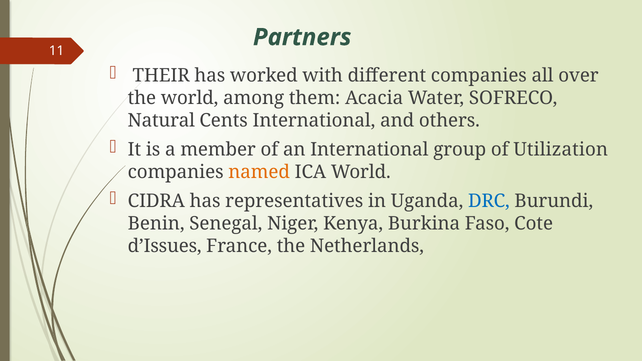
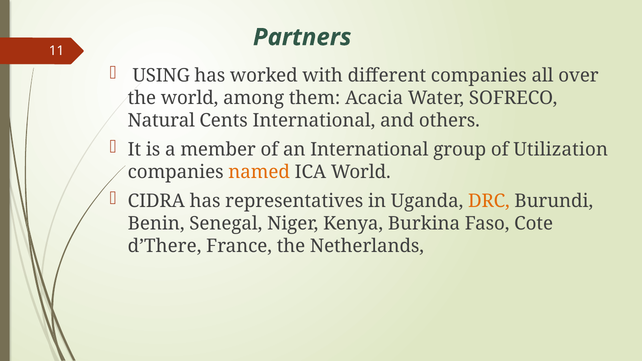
THEIR: THEIR -> USING
DRC colour: blue -> orange
d’Issues: d’Issues -> d’There
